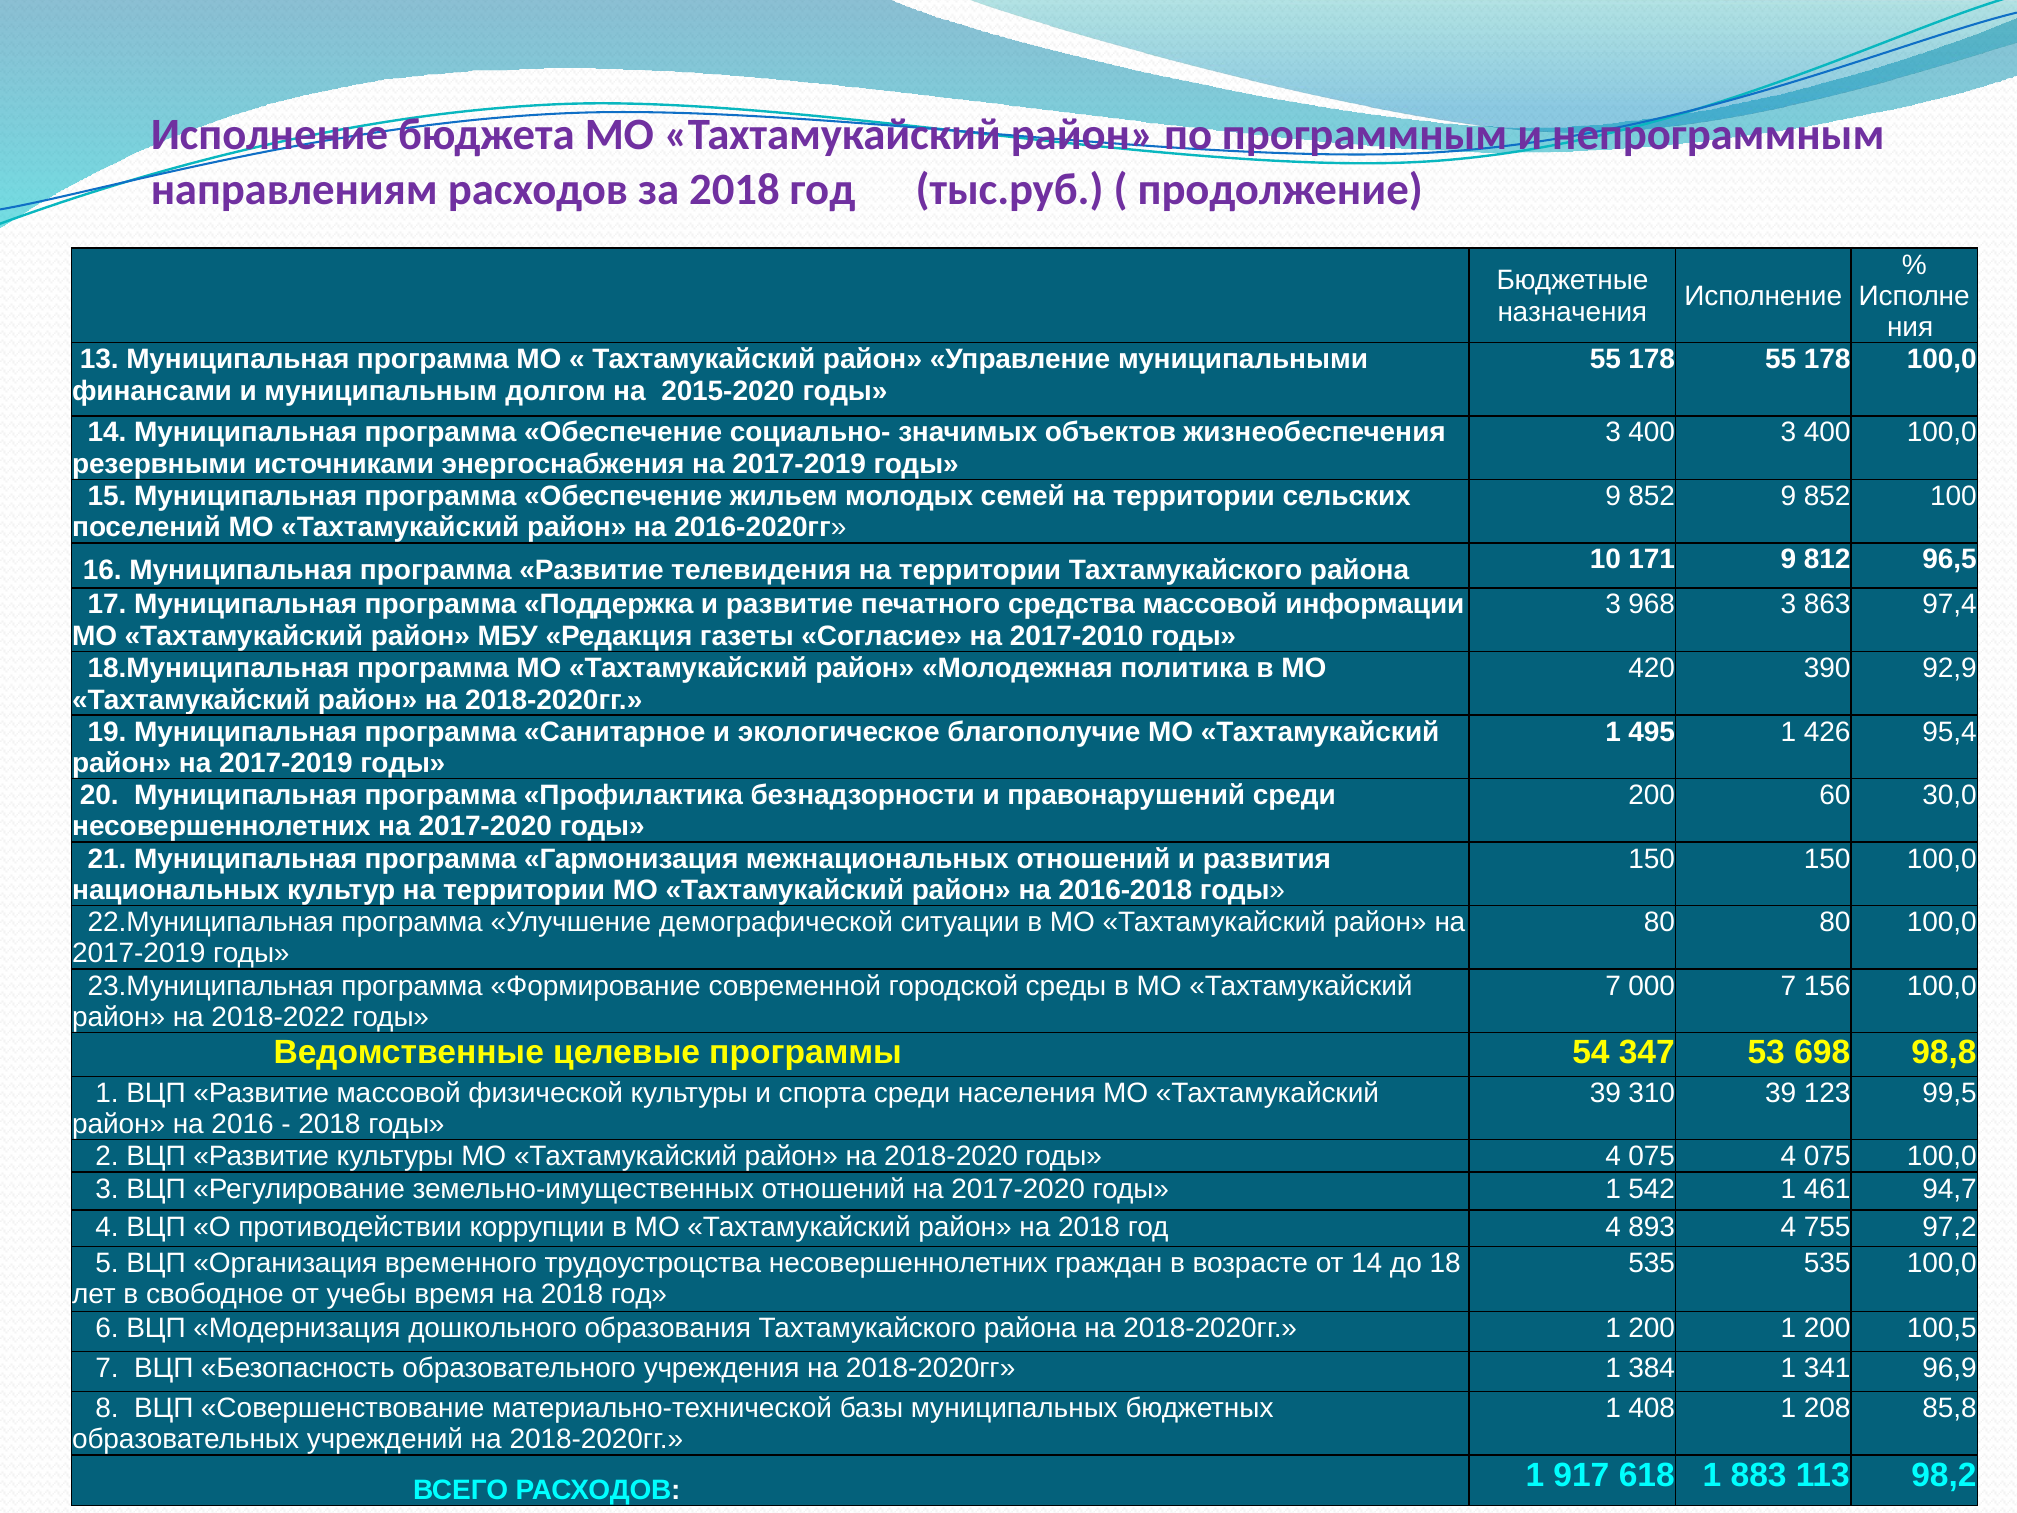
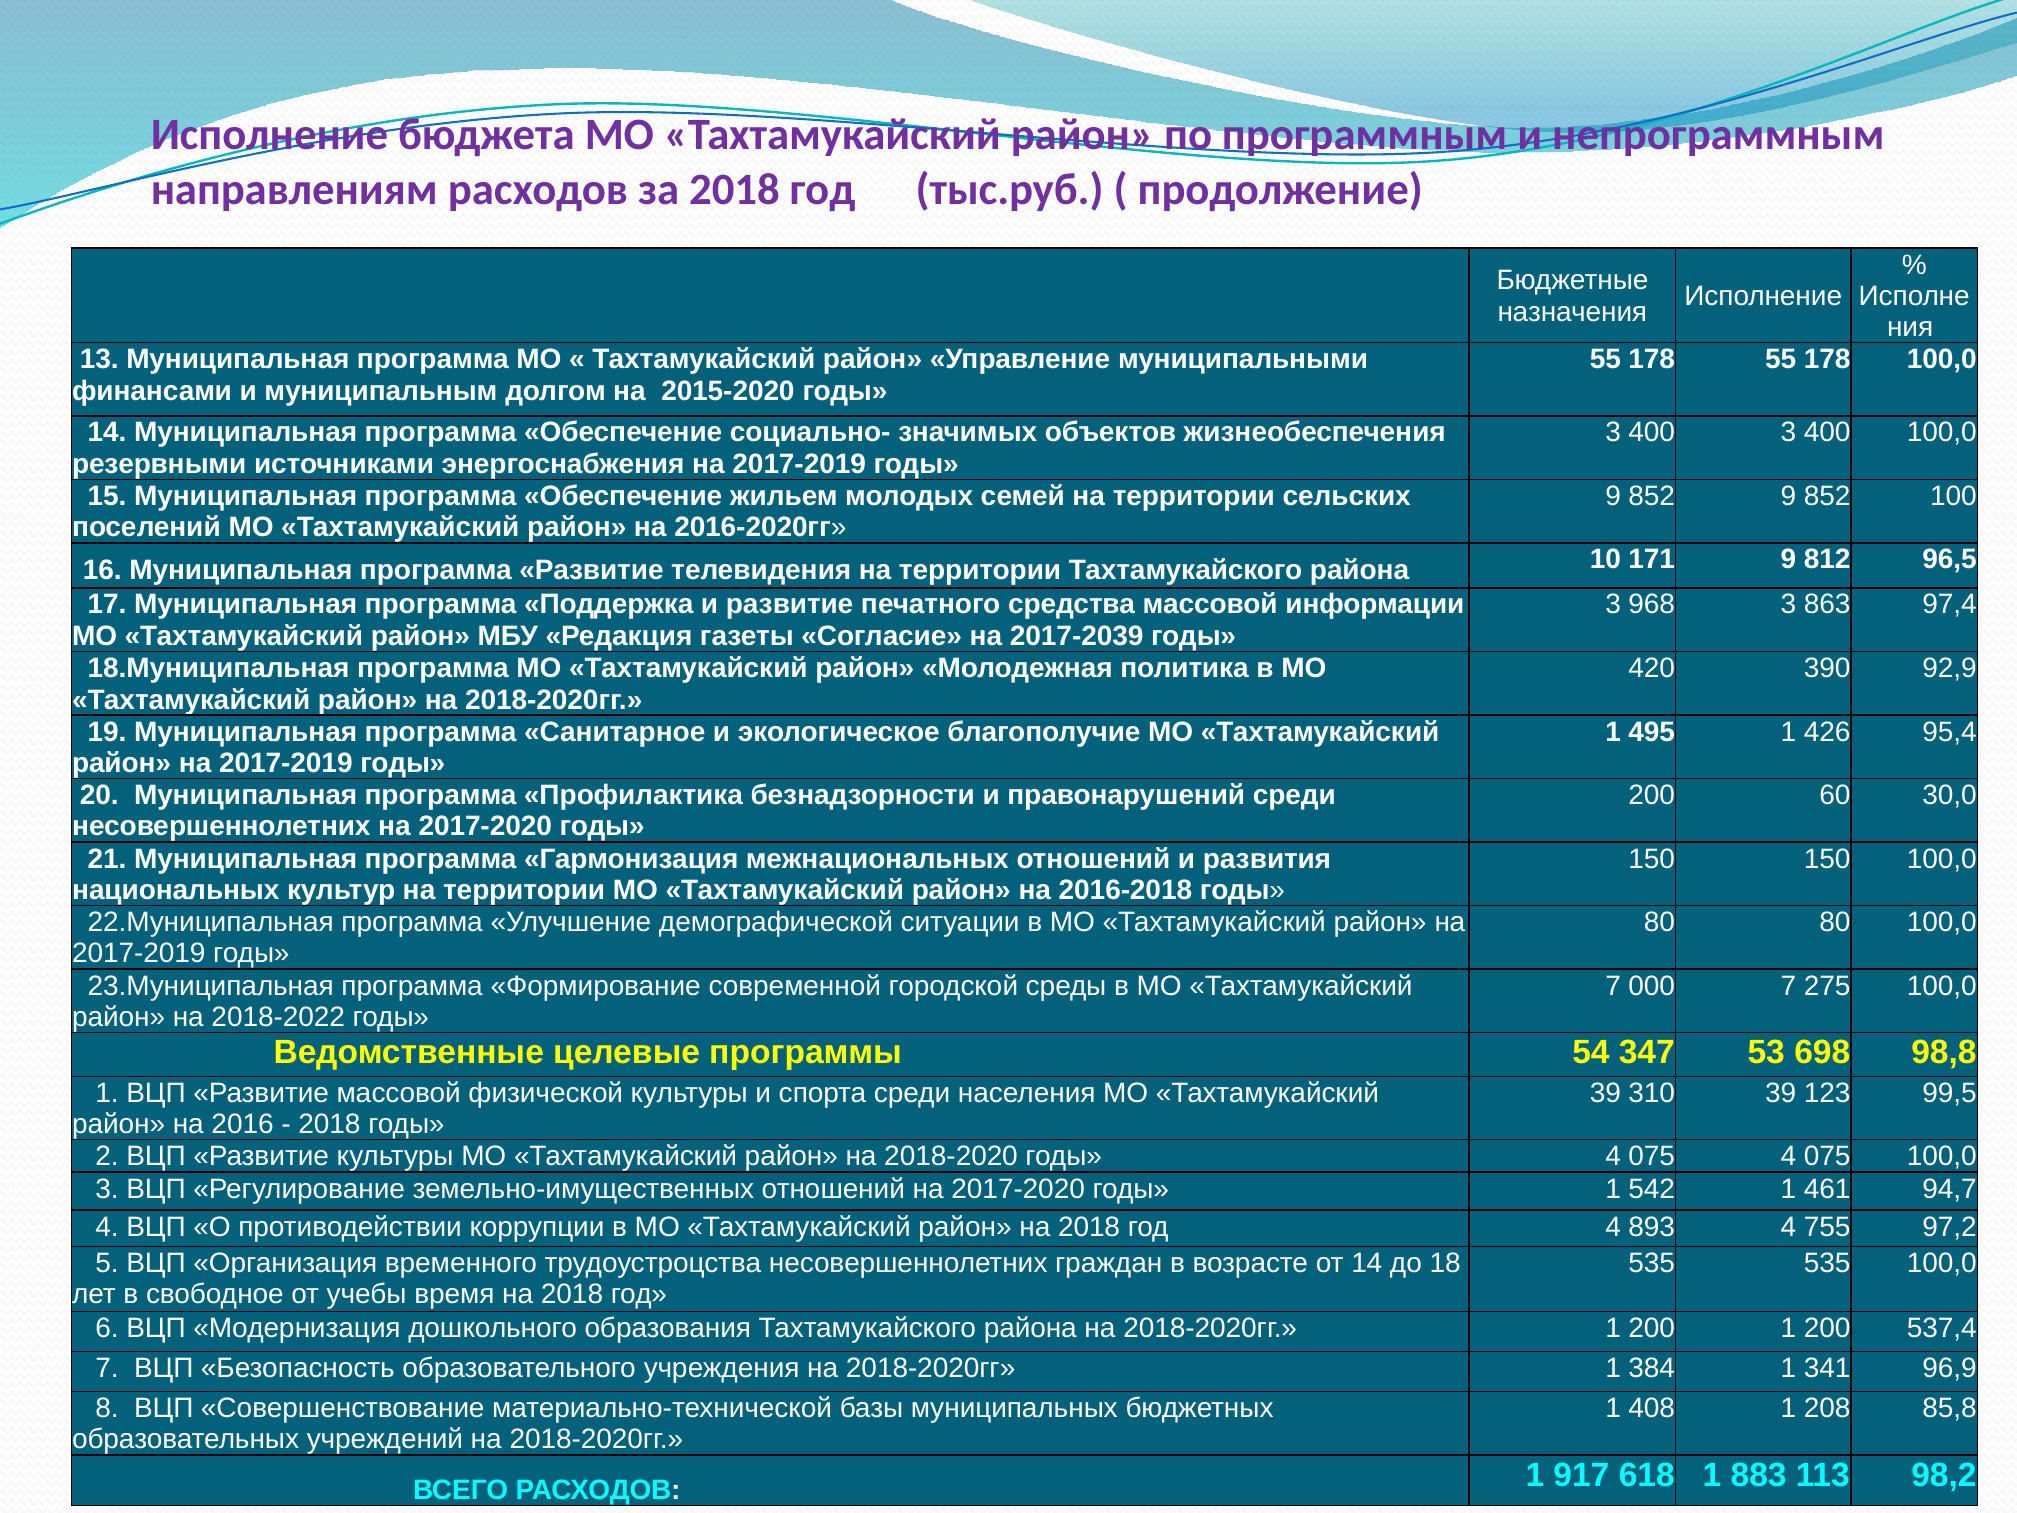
2017-2010: 2017-2010 -> 2017-2039
156: 156 -> 275
100,5: 100,5 -> 537,4
